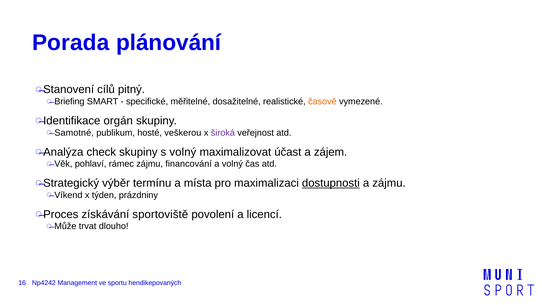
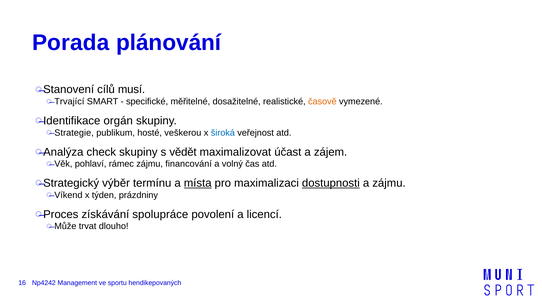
pitný: pitný -> musí
Briefing: Briefing -> Trvající
Samotné: Samotné -> Strategie
široká colour: purple -> blue
s volný: volný -> vědět
místa underline: none -> present
sportoviště: sportoviště -> spolupráce
